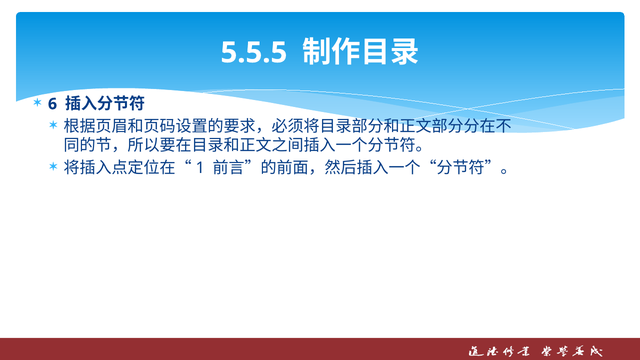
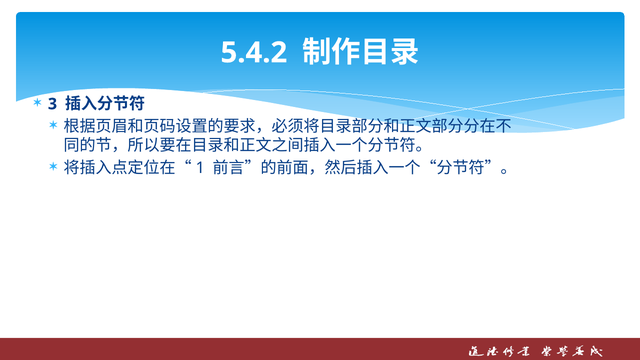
5.5.5: 5.5.5 -> 5.4.2
6: 6 -> 3
